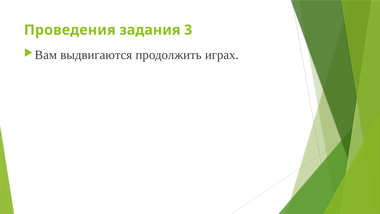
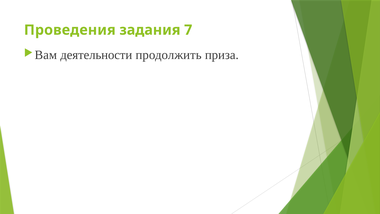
3: 3 -> 7
выдвигаются: выдвигаются -> деятельности
играх: играх -> приза
